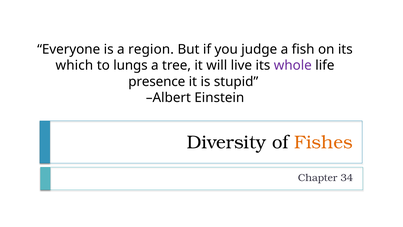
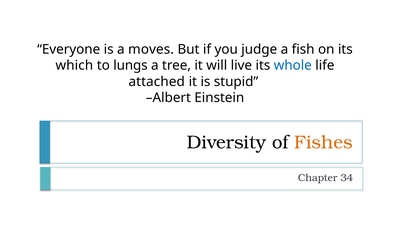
region: region -> moves
whole colour: purple -> blue
presence: presence -> attached
